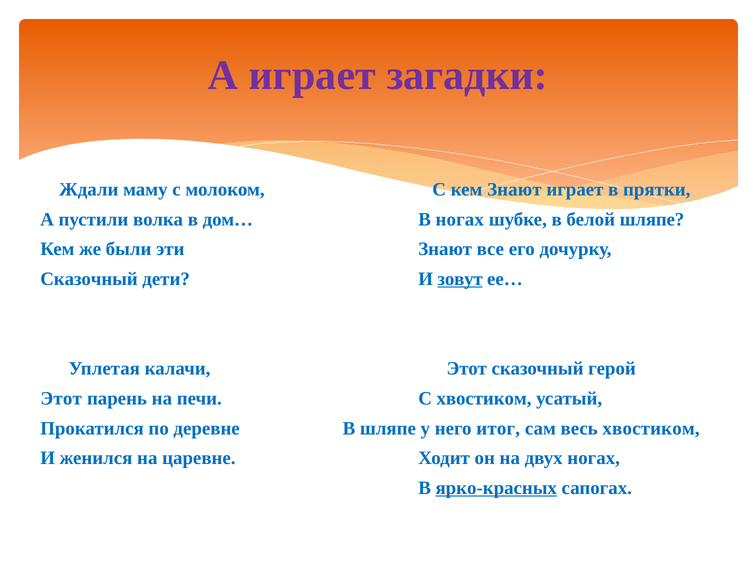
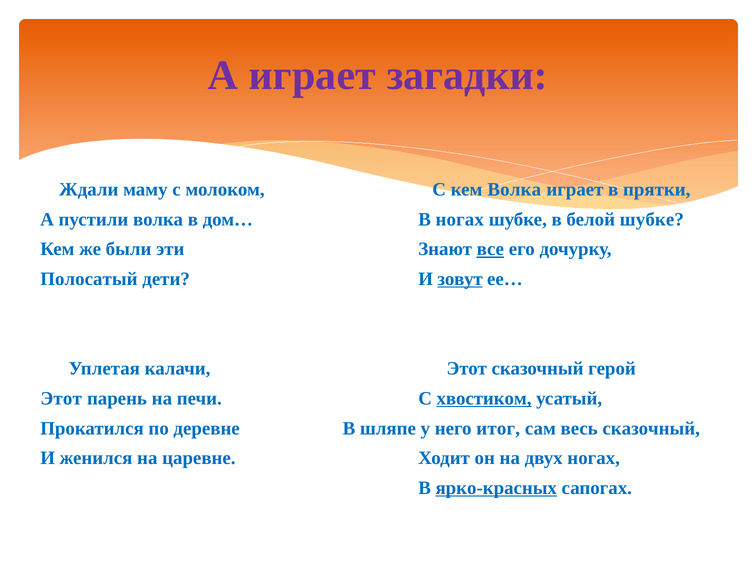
кем Знают: Знают -> Волка
белой шляпе: шляпе -> шубке
все underline: none -> present
Сказочный at (89, 279): Сказочный -> Полосатый
хвостиком at (484, 398) underline: none -> present
весь хвостиком: хвостиком -> сказочный
